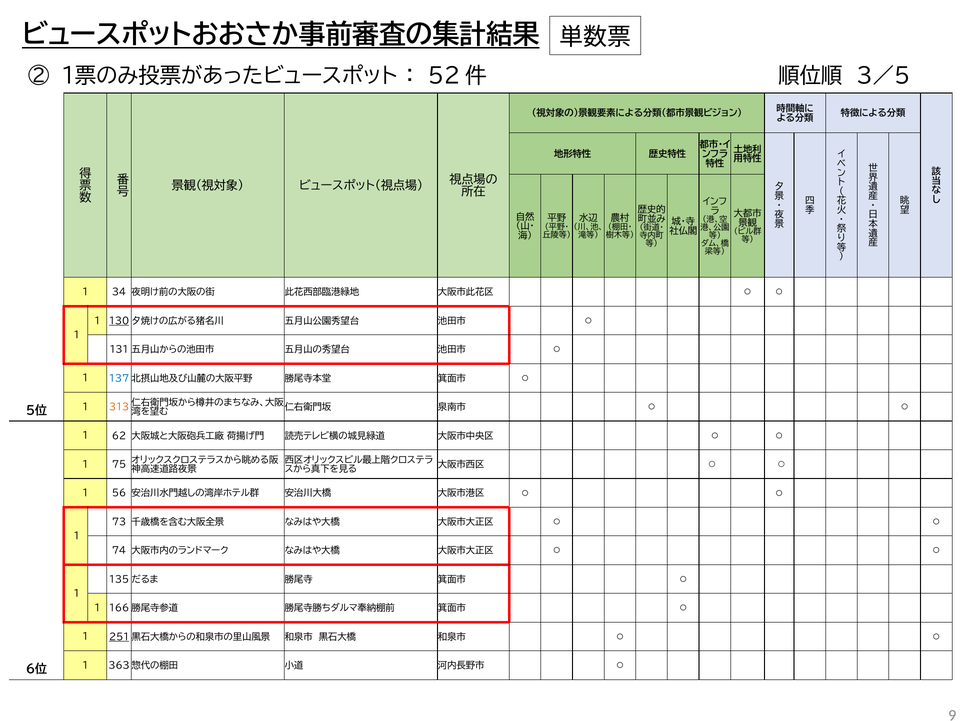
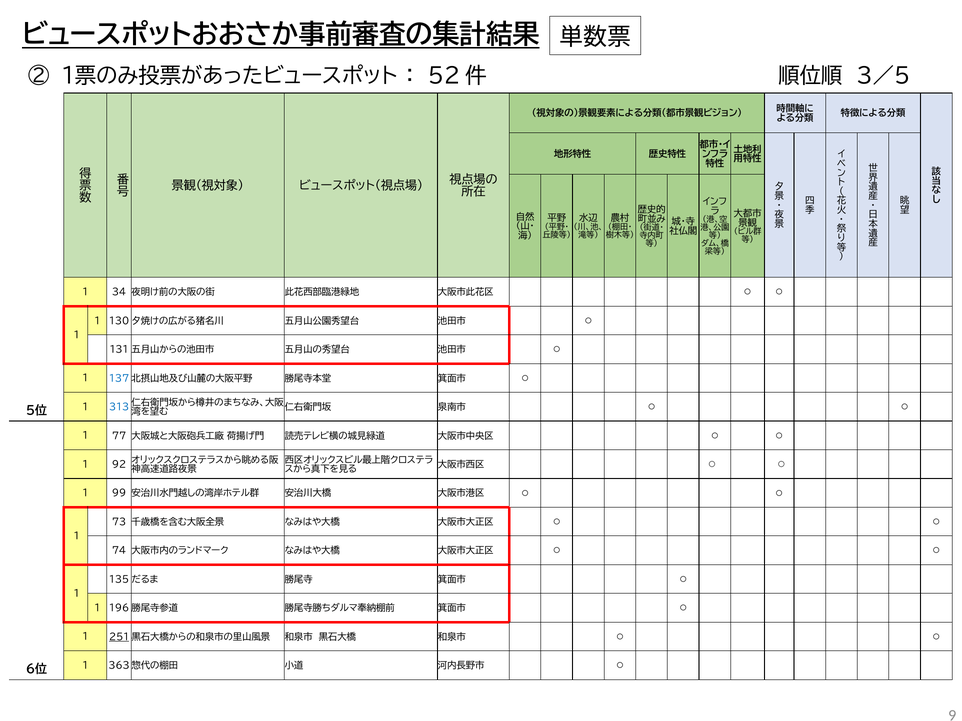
130 underline: present -> none
313 colour: orange -> blue
62: 62 -> 77
75: 75 -> 92
56: 56 -> 99
166: 166 -> 196
